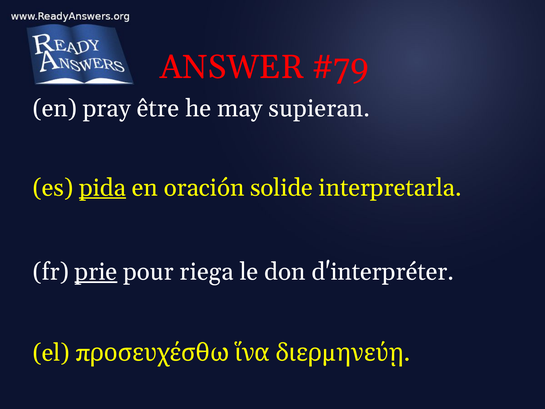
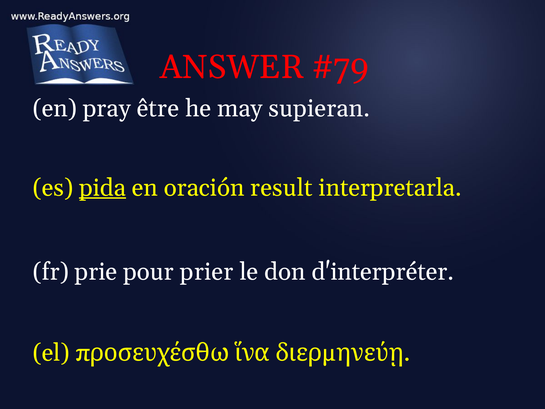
solide: solide -> result
prie underline: present -> none
riega: riega -> prier
